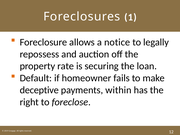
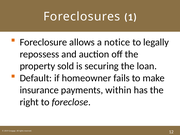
rate: rate -> sold
deceptive: deceptive -> insurance
